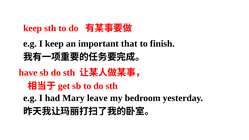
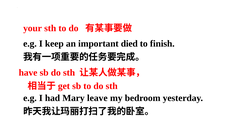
keep at (33, 28): keep -> your
that: that -> died
